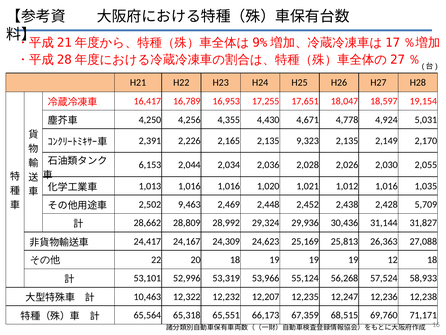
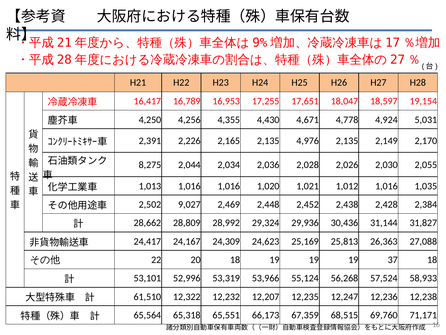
9,323: 9,323 -> 4,976
6,153: 6,153 -> 8,275
9,463: 9,463 -> 9,027
5,709: 5,709 -> 2,384
12: 12 -> 37
10,463: 10,463 -> 61,510
